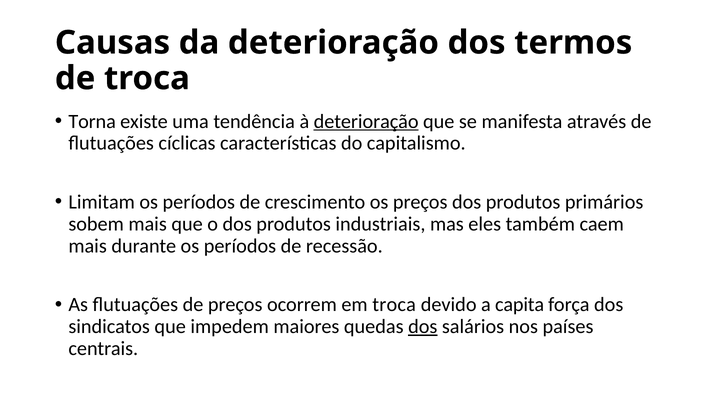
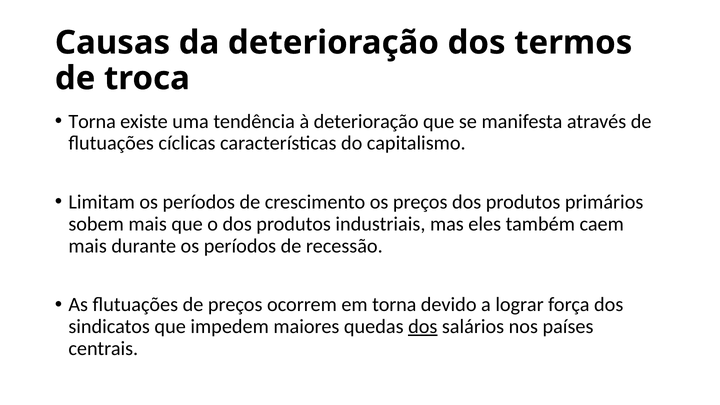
deterioração at (366, 121) underline: present -> none
em troca: troca -> torna
capita: capita -> lograr
